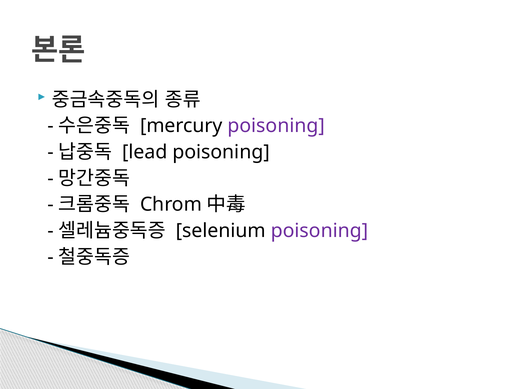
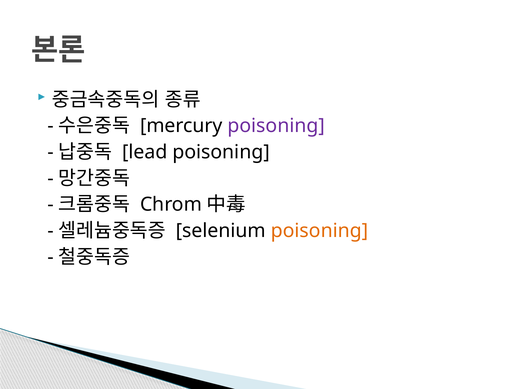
poisoning at (319, 231) colour: purple -> orange
